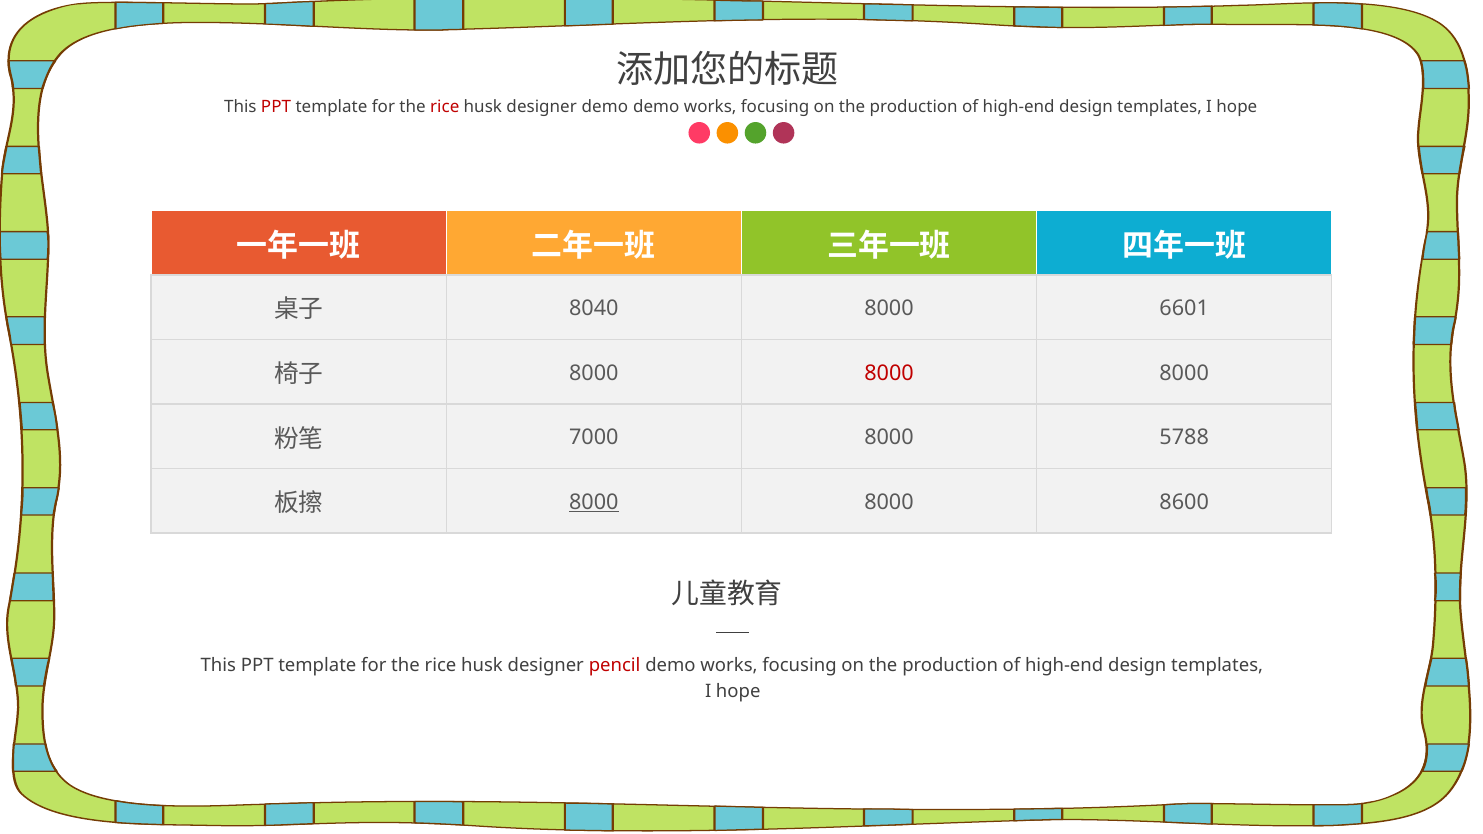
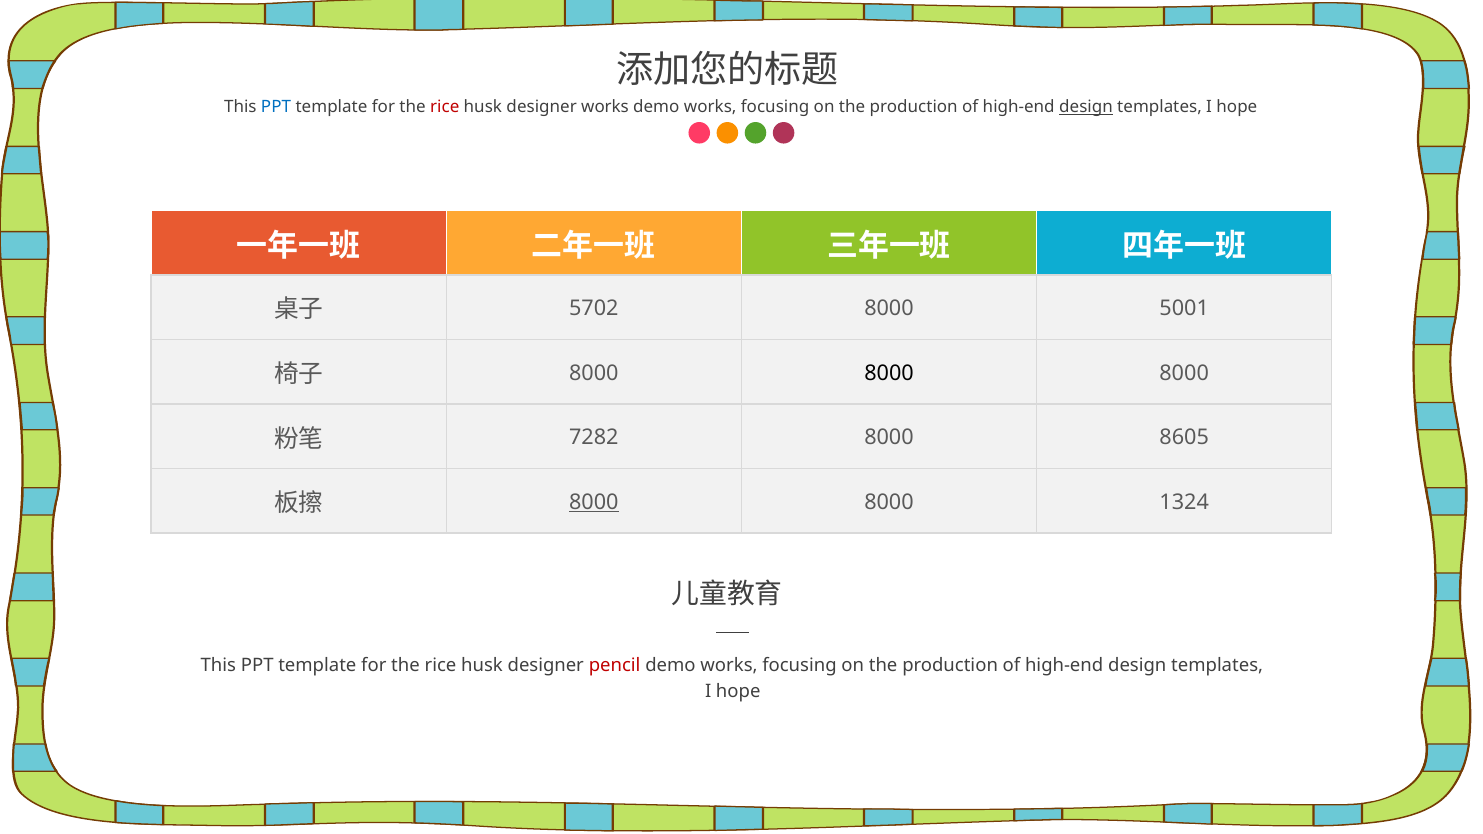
PPT at (276, 107) colour: red -> blue
designer demo: demo -> works
design at (1086, 107) underline: none -> present
8040: 8040 -> 5702
6601: 6601 -> 5001
8000 at (889, 373) colour: red -> black
7000: 7000 -> 7282
5788: 5788 -> 8605
8600: 8600 -> 1324
